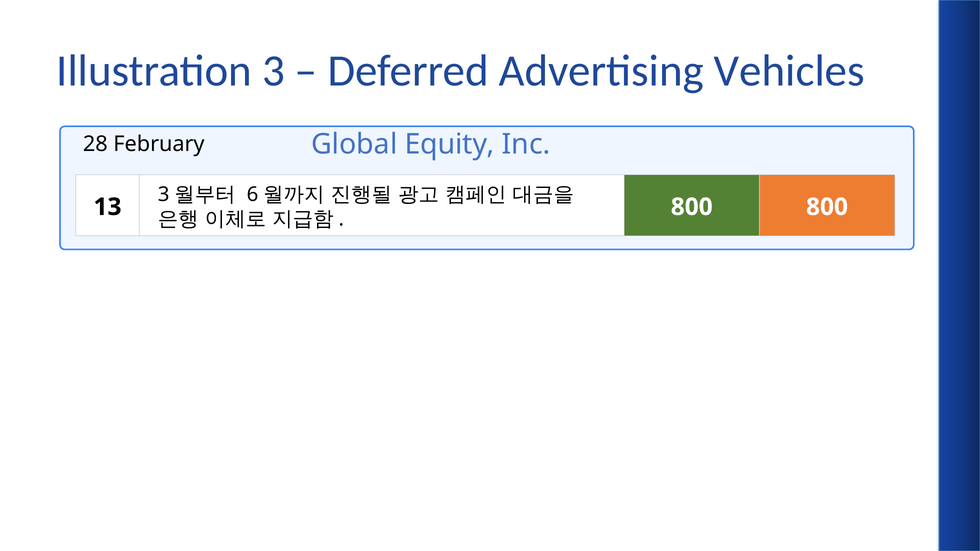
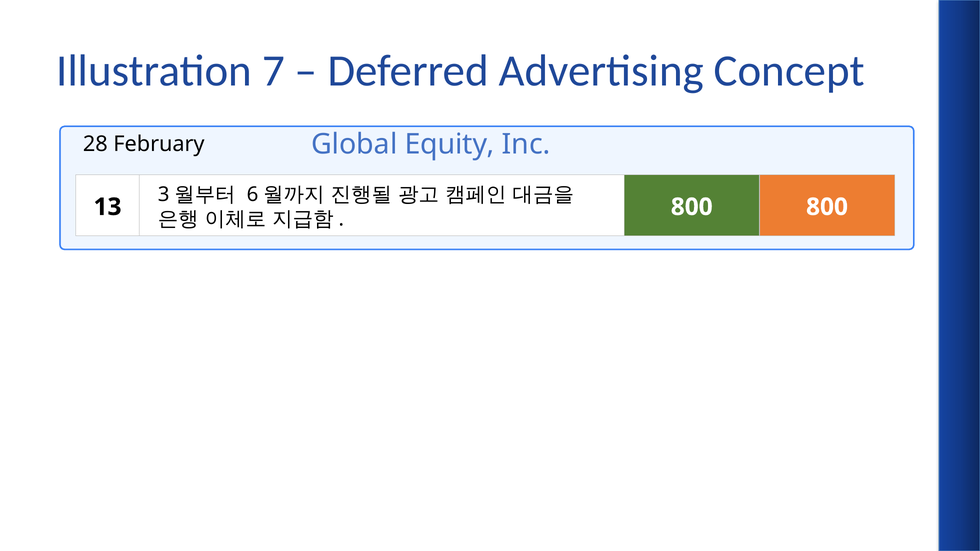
3: 3 -> 7
Vehicles: Vehicles -> Concept
